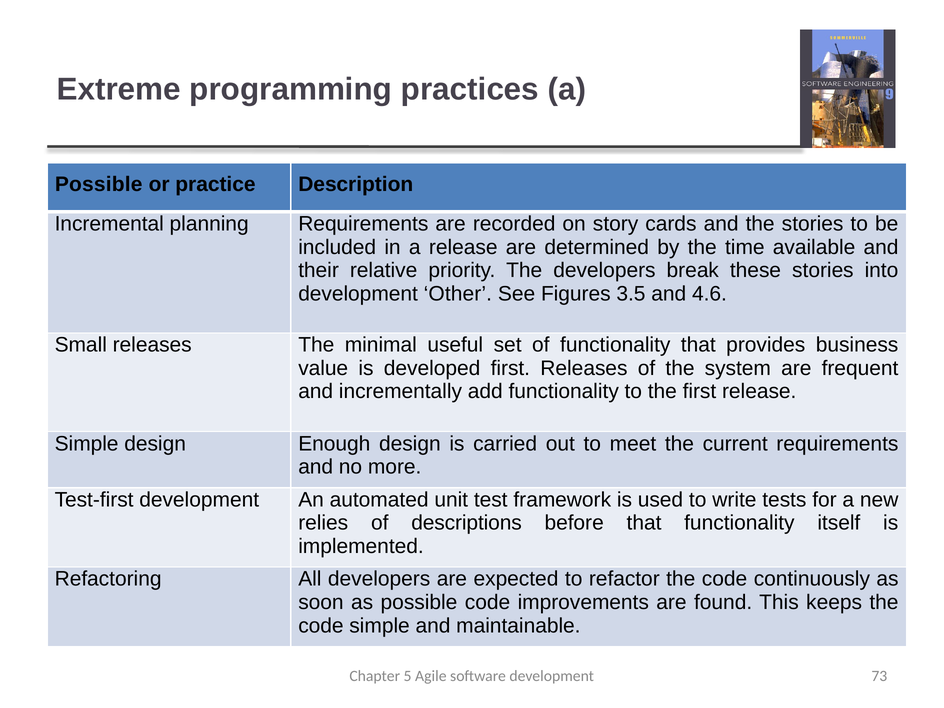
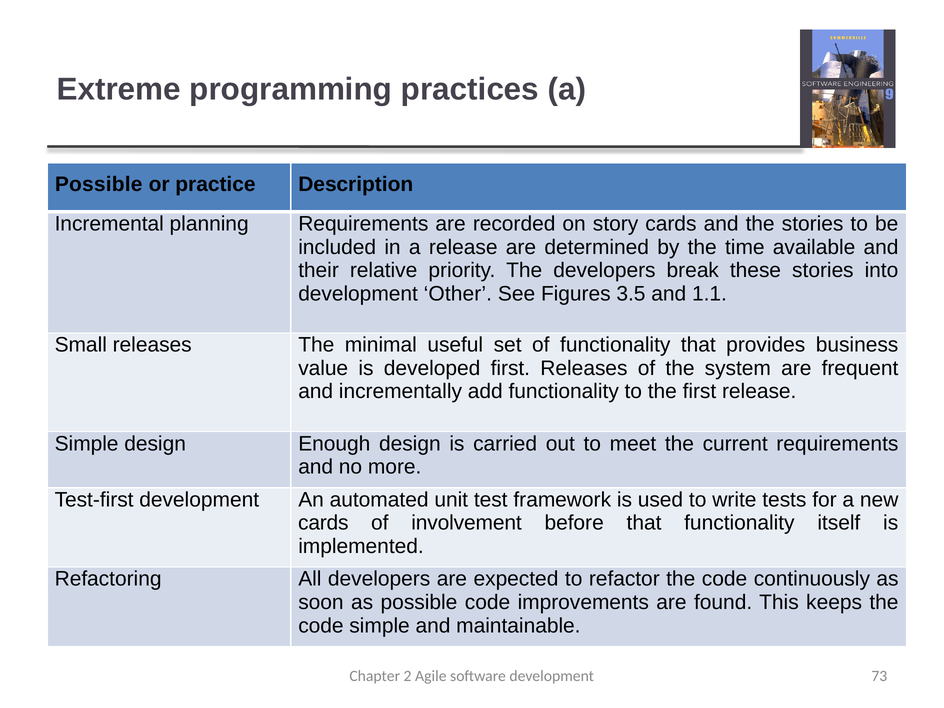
4.6: 4.6 -> 1.1
relies at (323, 523): relies -> cards
descriptions: descriptions -> involvement
5: 5 -> 2
